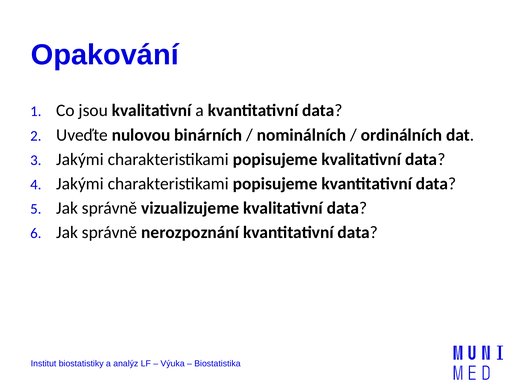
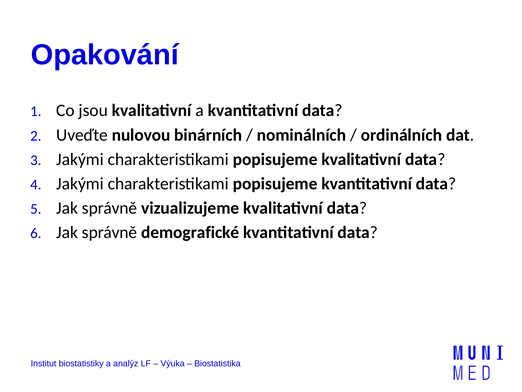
nerozpoznání: nerozpoznání -> demografické
